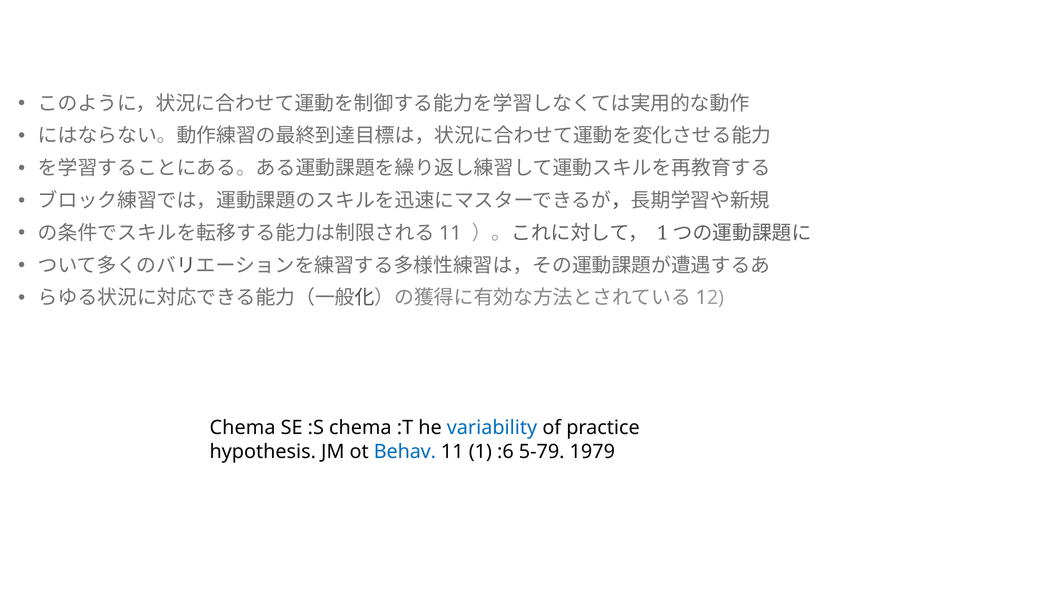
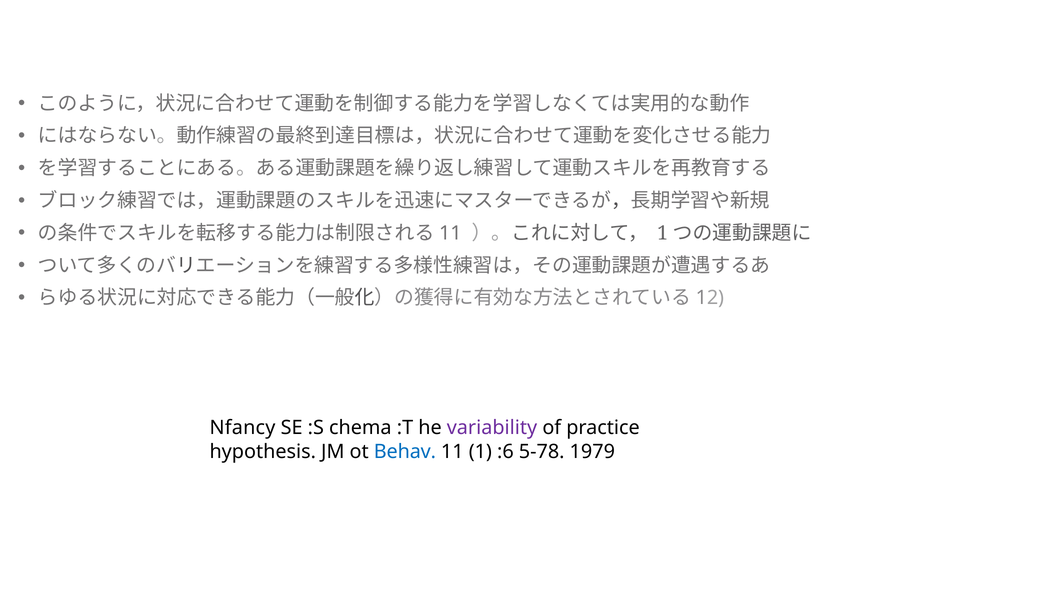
Chema at (243, 428): Chema -> Nfancy
variability colour: blue -> purple
5-79: 5-79 -> 5-78
